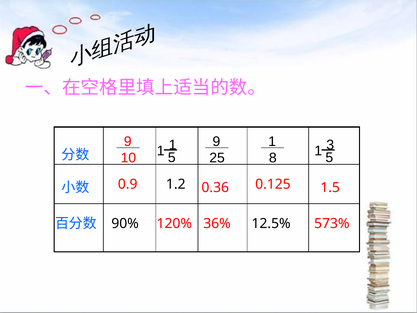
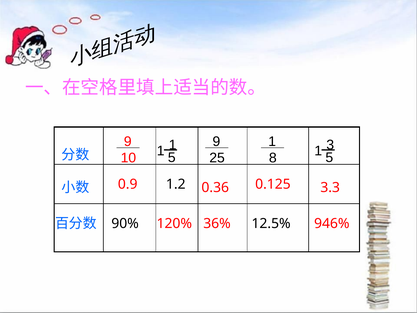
1.5: 1.5 -> 3.3
573%: 573% -> 946%
